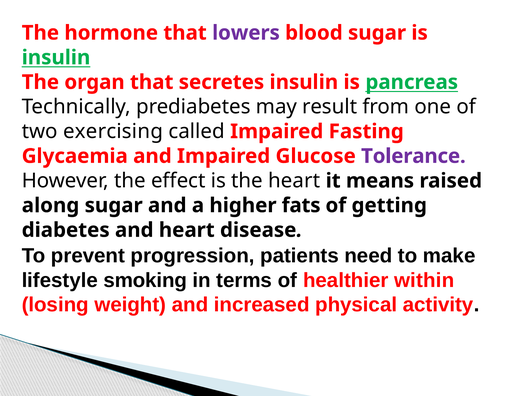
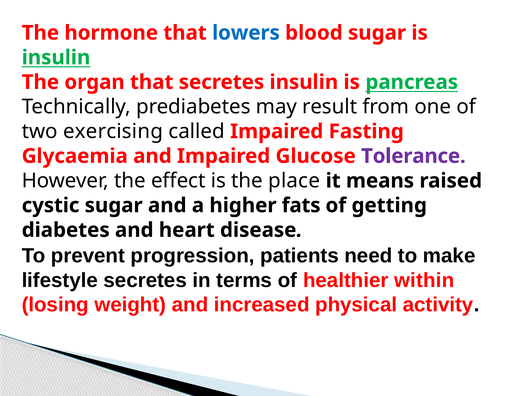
lowers colour: purple -> blue
the heart: heart -> place
along: along -> cystic
lifestyle smoking: smoking -> secretes
